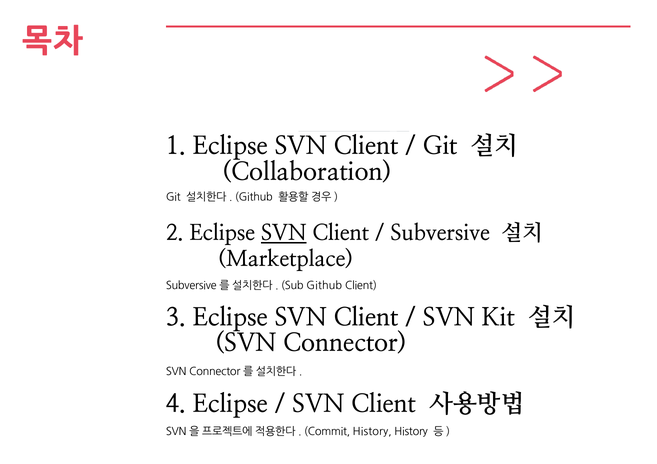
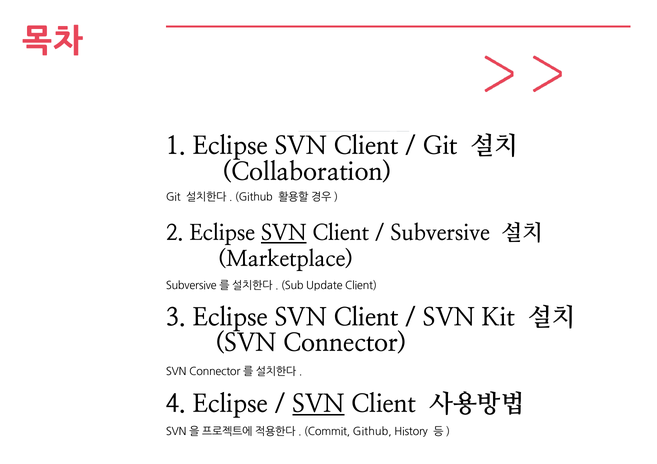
Sub Github: Github -> Update
SVN at (318, 404) underline: none -> present
Commit History: History -> Github
